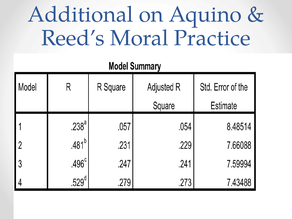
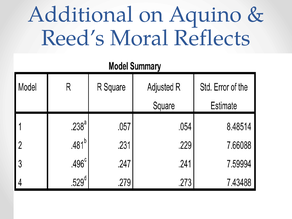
Practice: Practice -> Reflects
